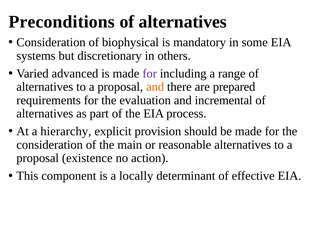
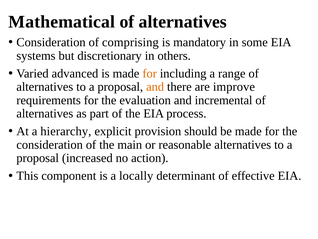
Preconditions: Preconditions -> Mathematical
biophysical: biophysical -> comprising
for at (150, 73) colour: purple -> orange
prepared: prepared -> improve
existence: existence -> increased
